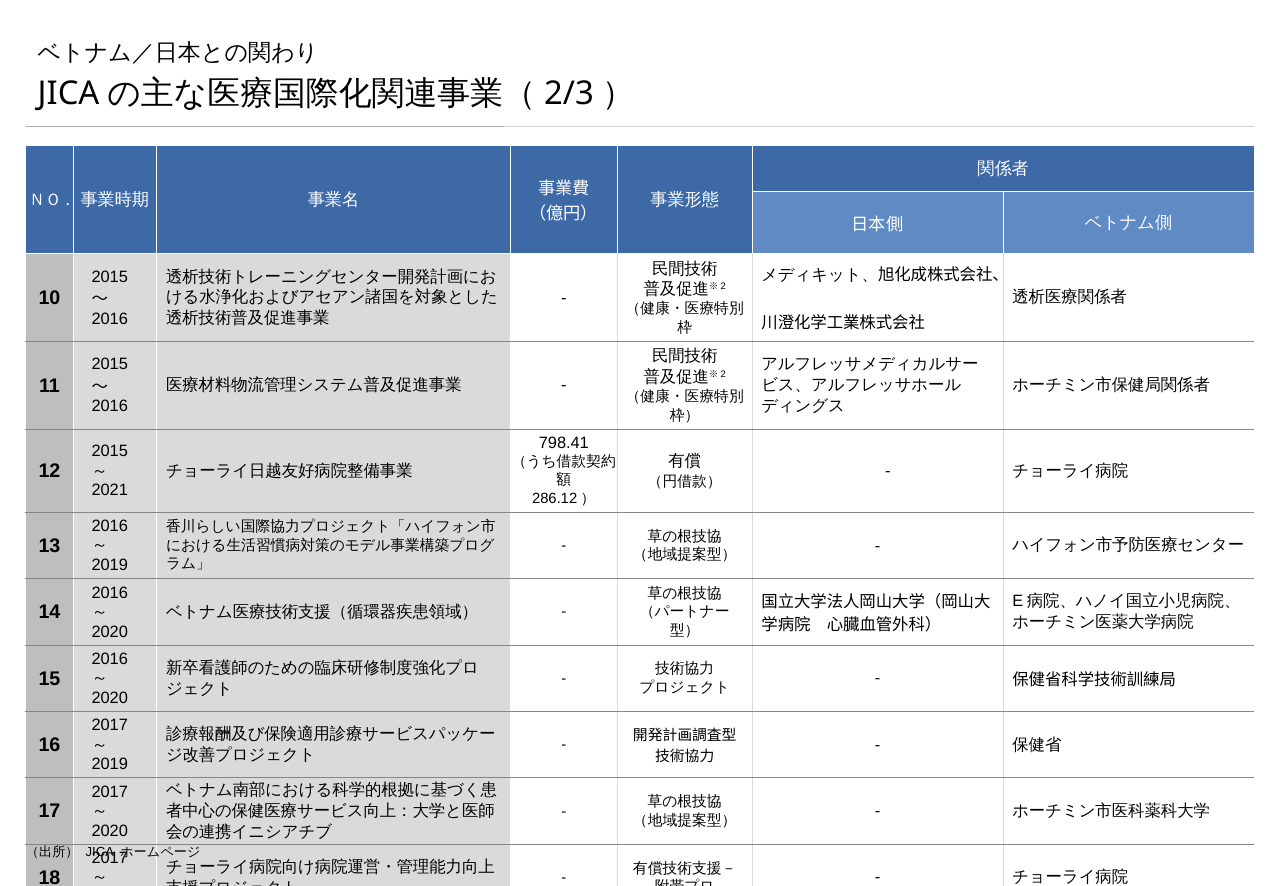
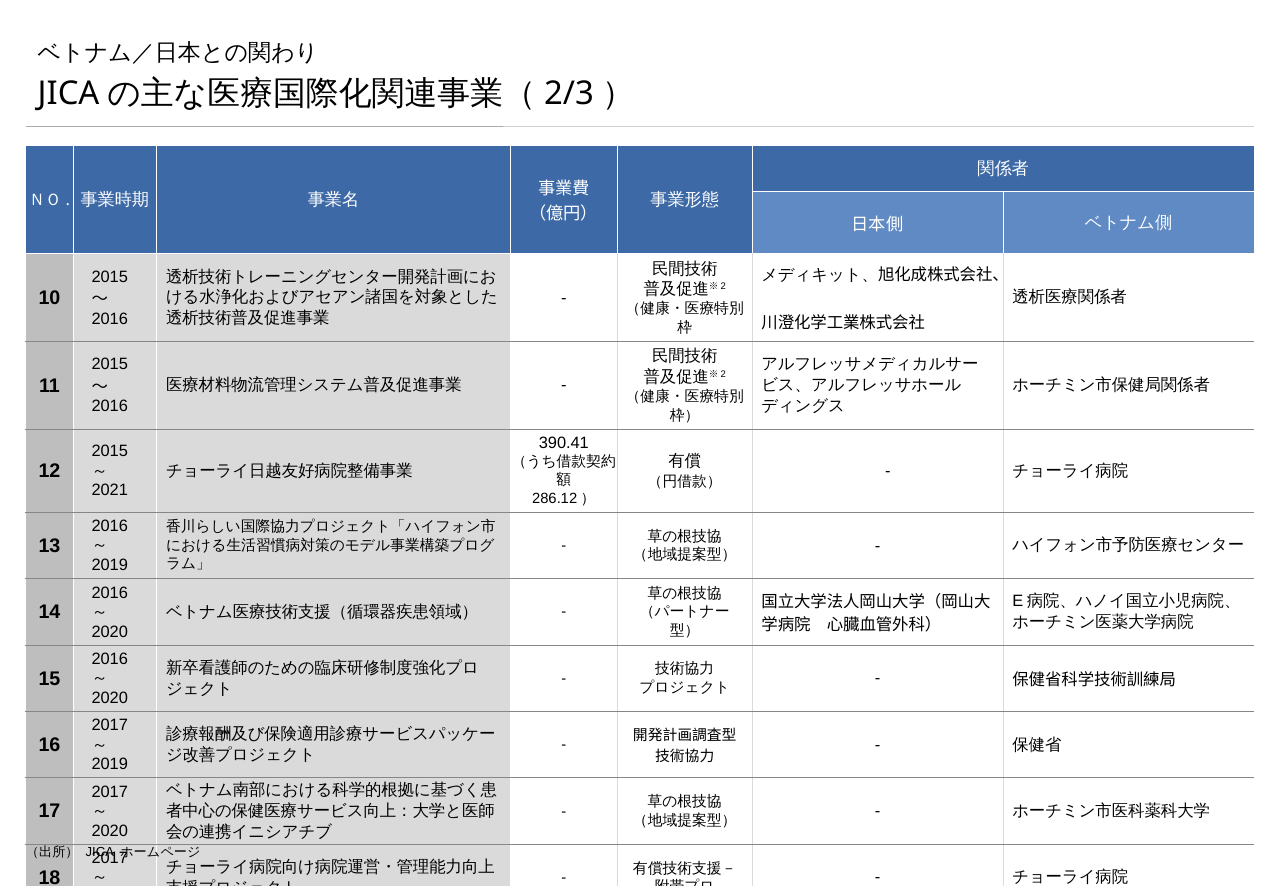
798.41: 798.41 -> 390.41
